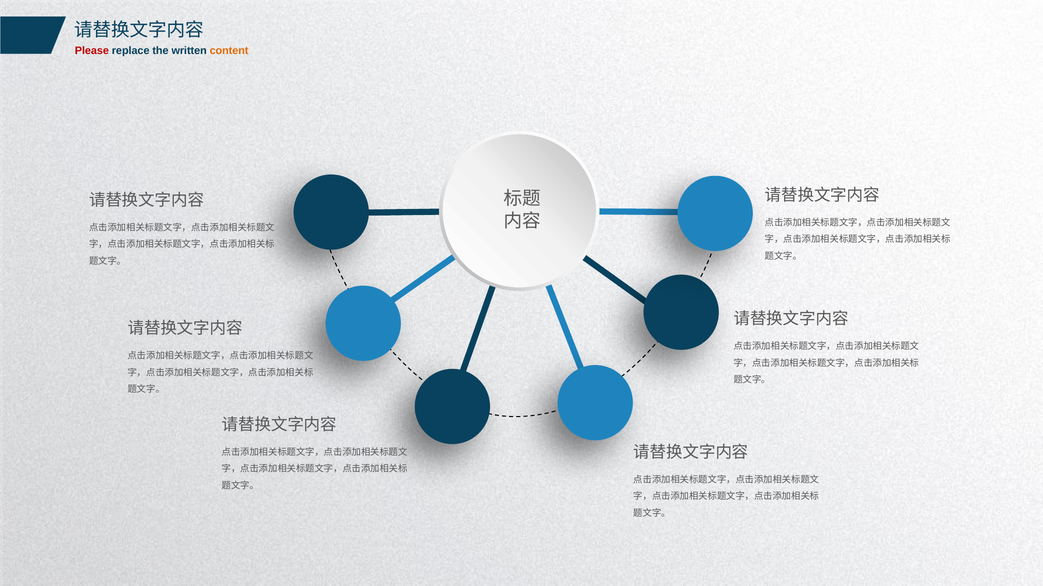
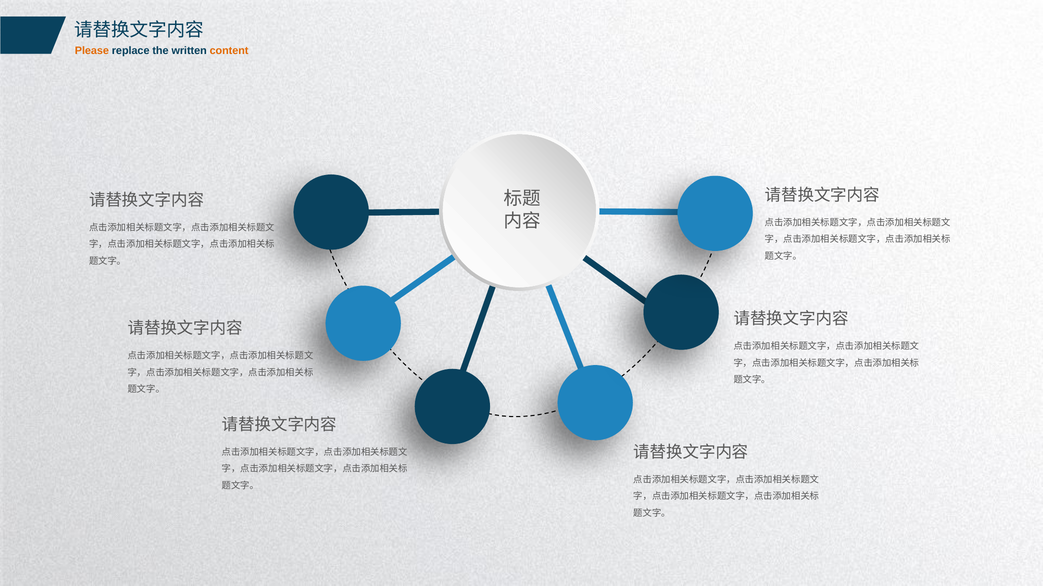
Please colour: red -> orange
